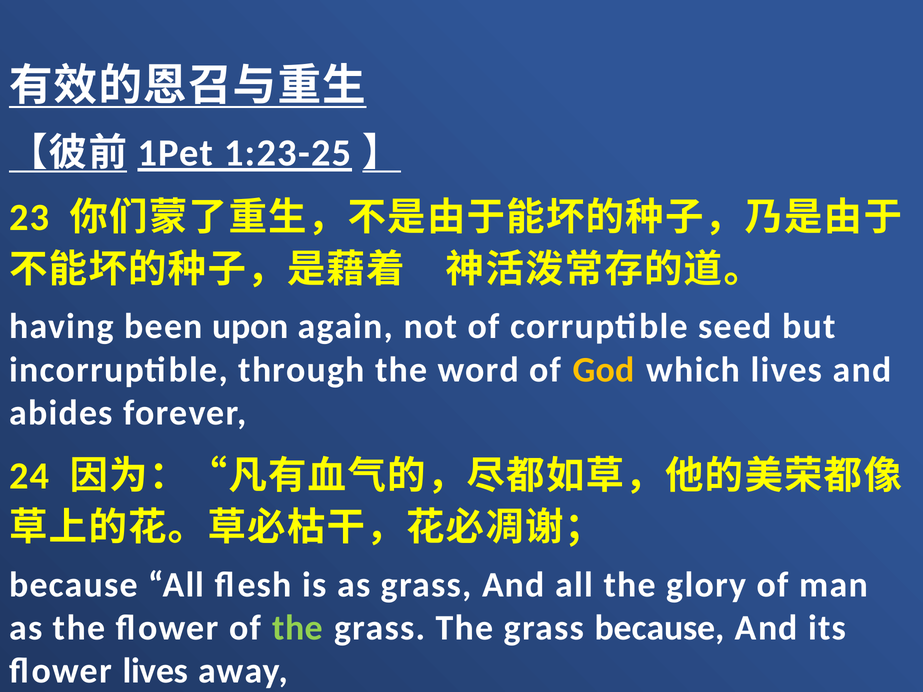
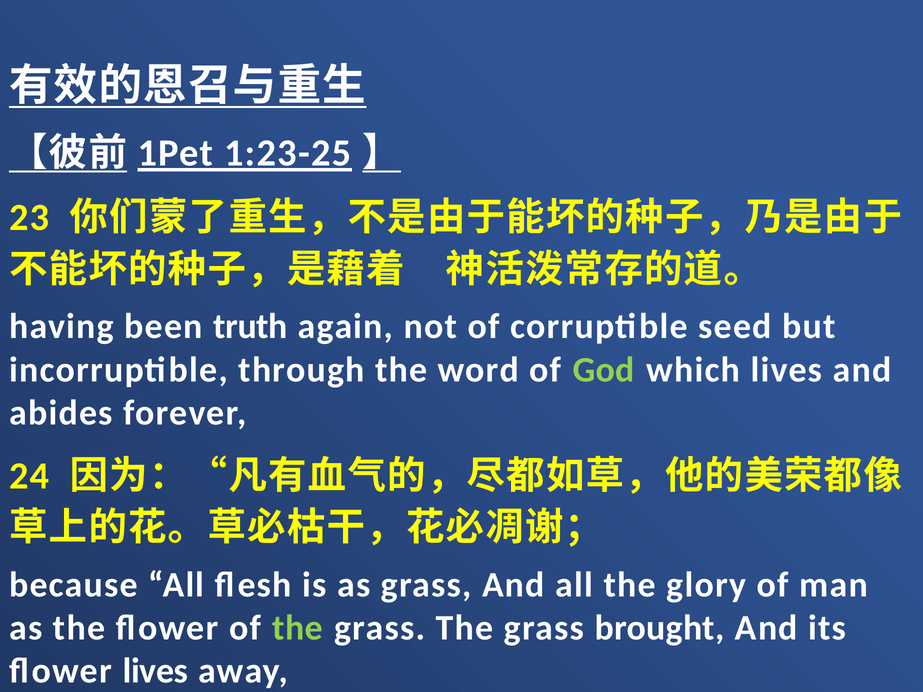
upon: upon -> truth
God colour: yellow -> light green
grass because: because -> brought
